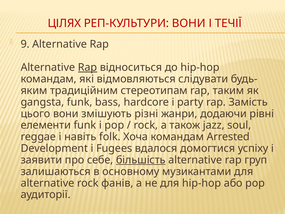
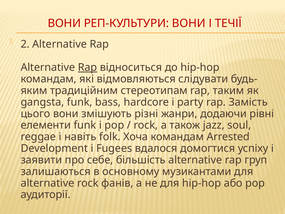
ЦІЛЯХ at (64, 23): ЦІЛЯХ -> ВОНИ
9: 9 -> 2
більшість underline: present -> none
